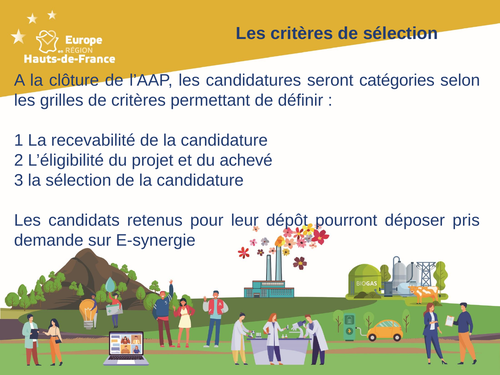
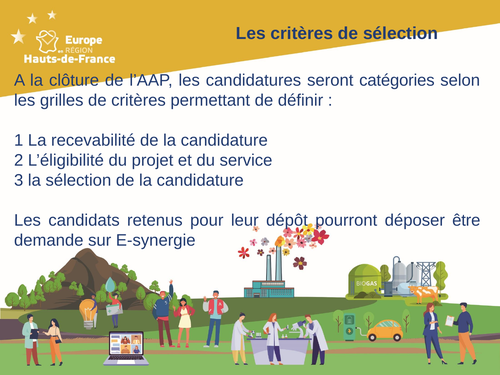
achevé: achevé -> service
pris: pris -> être
